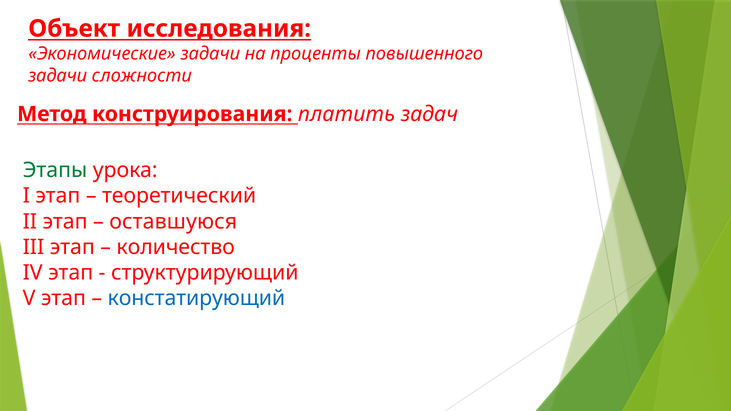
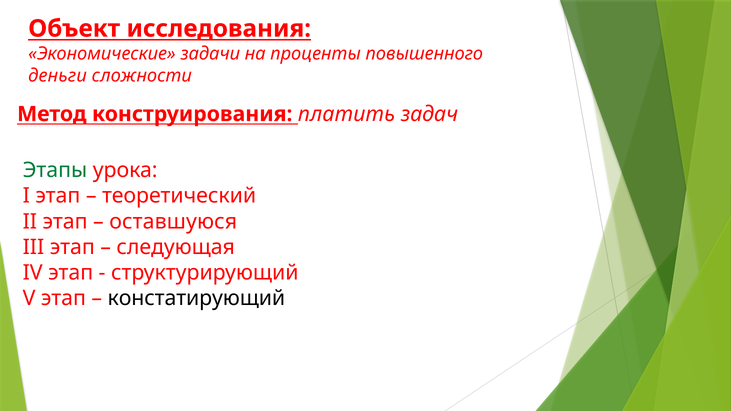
задачи at (58, 76): задачи -> деньги
количество: количество -> следующая
констатирующий colour: blue -> black
